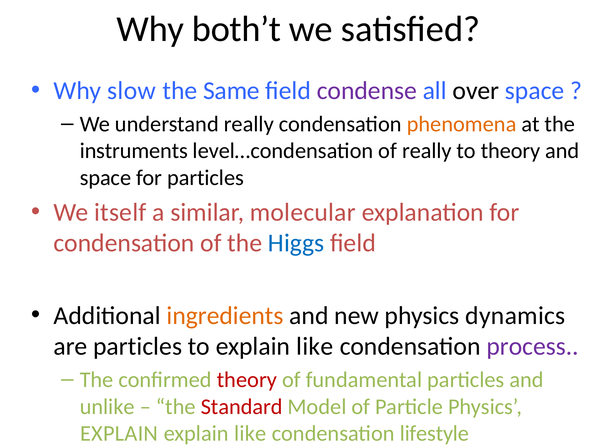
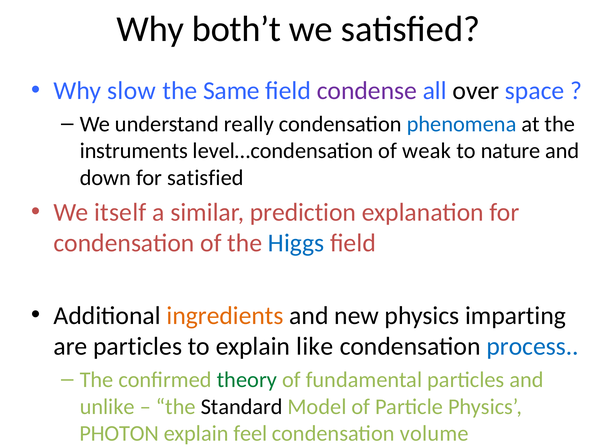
phenomena colour: orange -> blue
of really: really -> weak
to theory: theory -> nature
space at (105, 178): space -> down
for particles: particles -> satisfied
molecular: molecular -> prediction
dynamics: dynamics -> imparting
process colour: purple -> blue
theory at (247, 380) colour: red -> green
Standard colour: red -> black
EXPLAIN at (119, 433): EXPLAIN -> PHOTON
like at (250, 433): like -> feel
lifestyle: lifestyle -> volume
